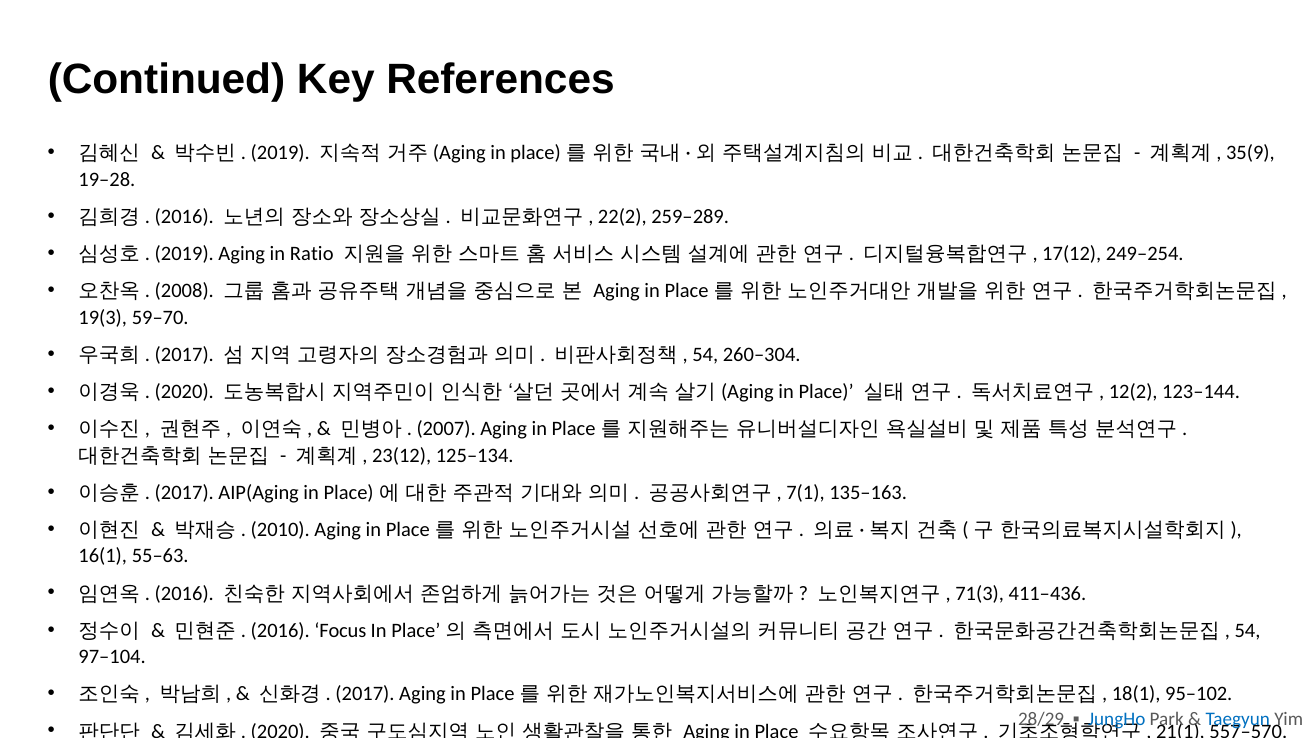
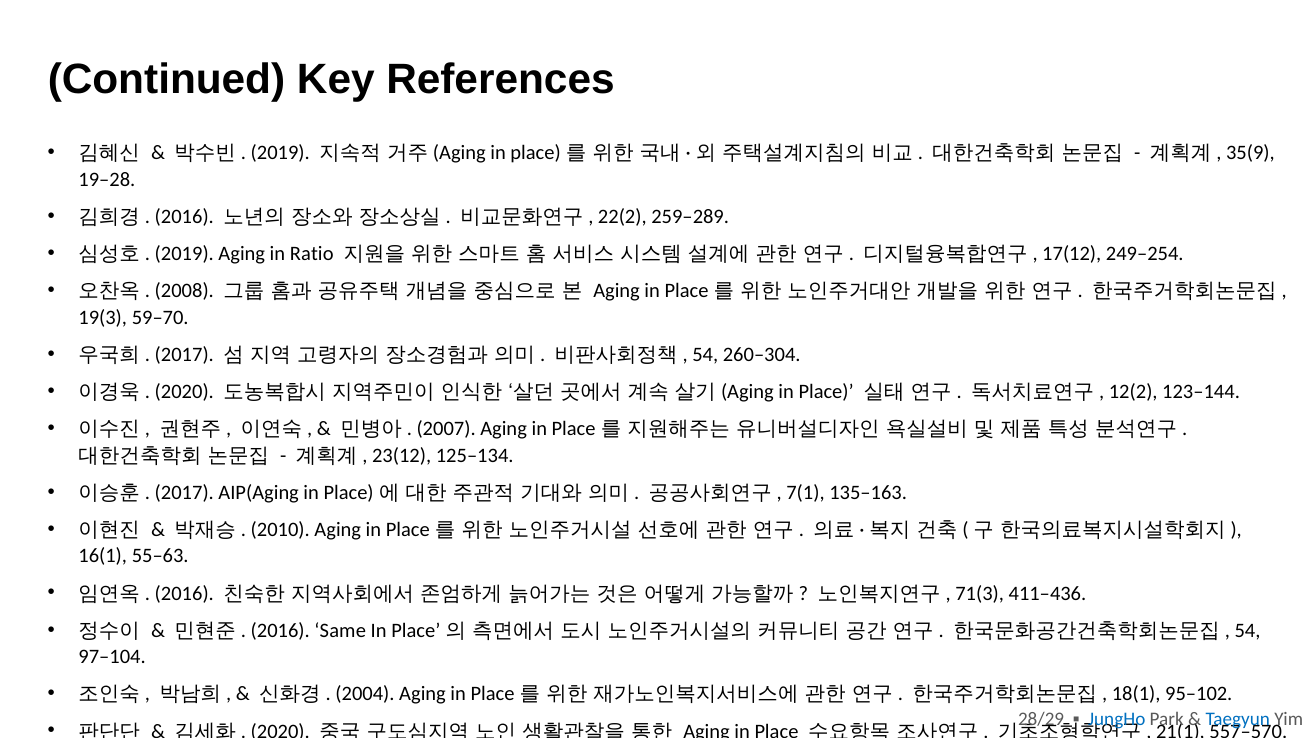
Focus: Focus -> Same
2017 at (365, 695): 2017 -> 2004
